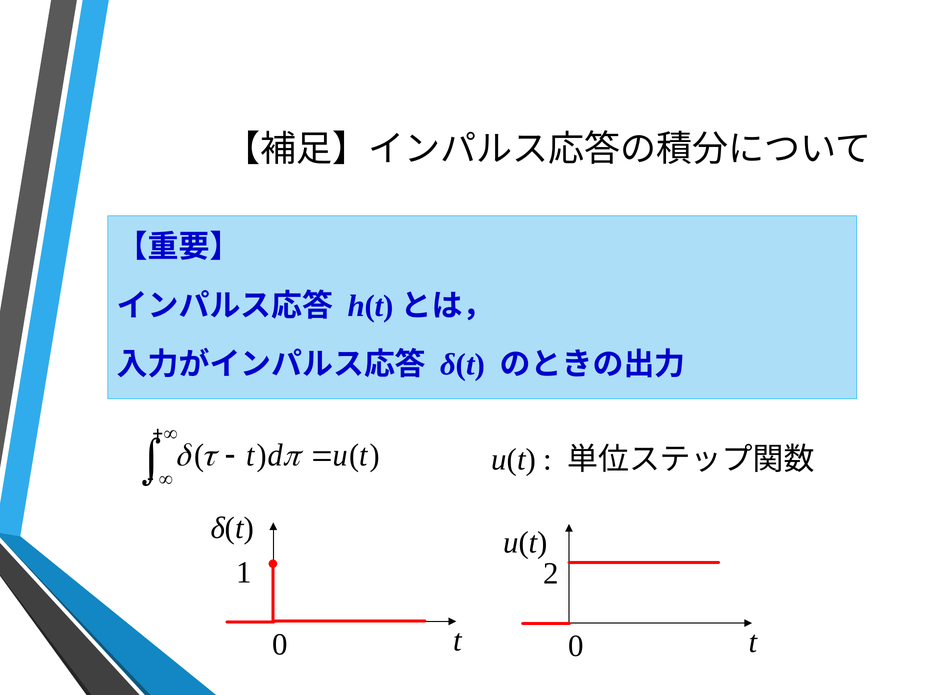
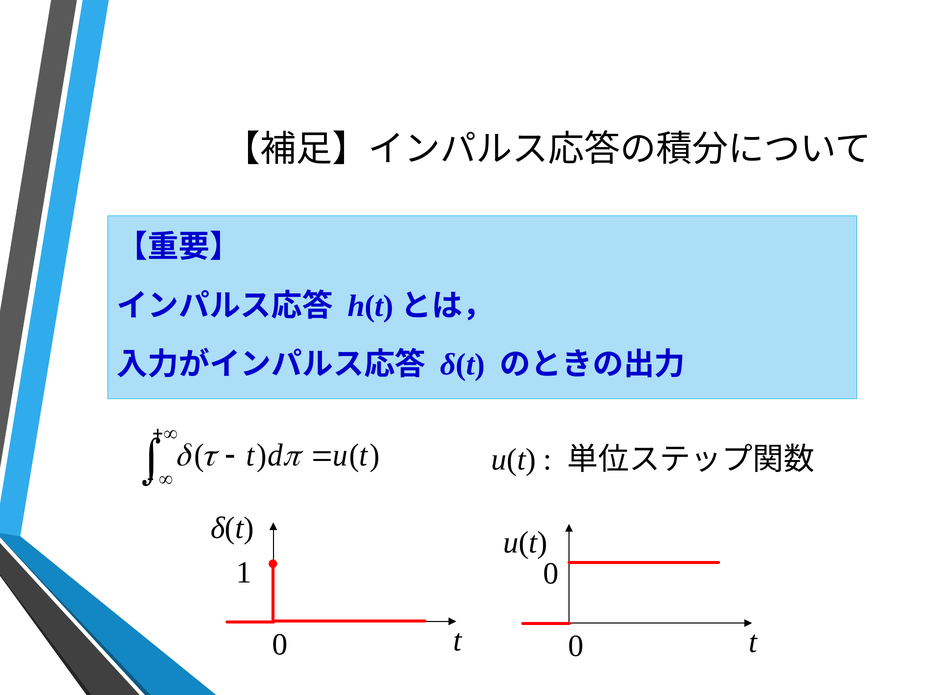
1 2: 2 -> 0
